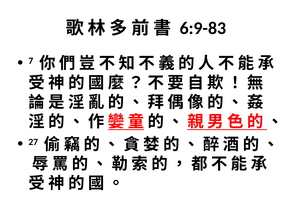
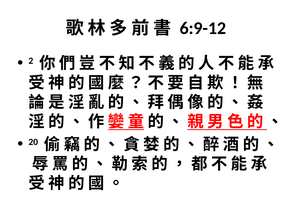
6:9-83: 6:9-83 -> 6:9-12
7: 7 -> 2
27: 27 -> 20
